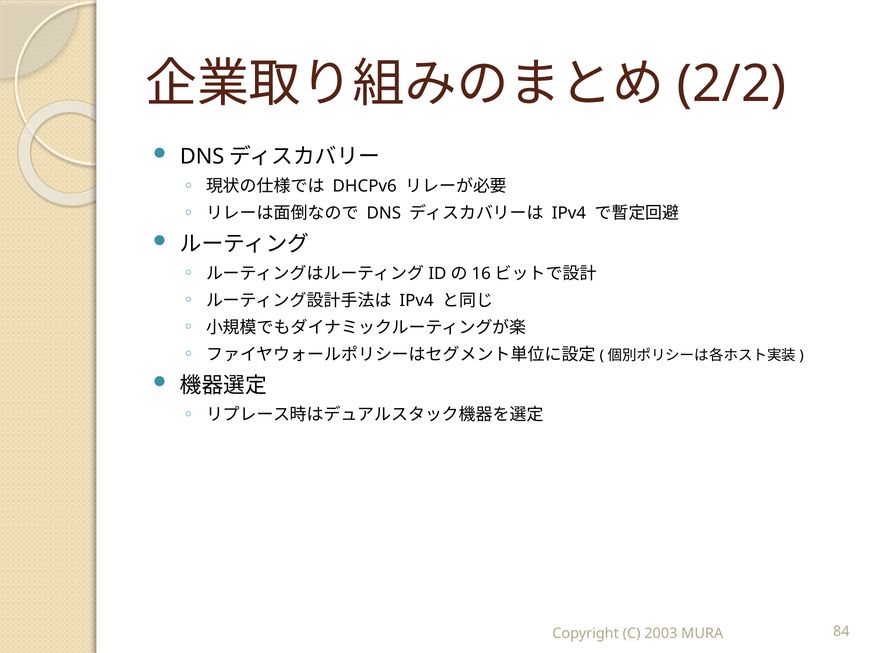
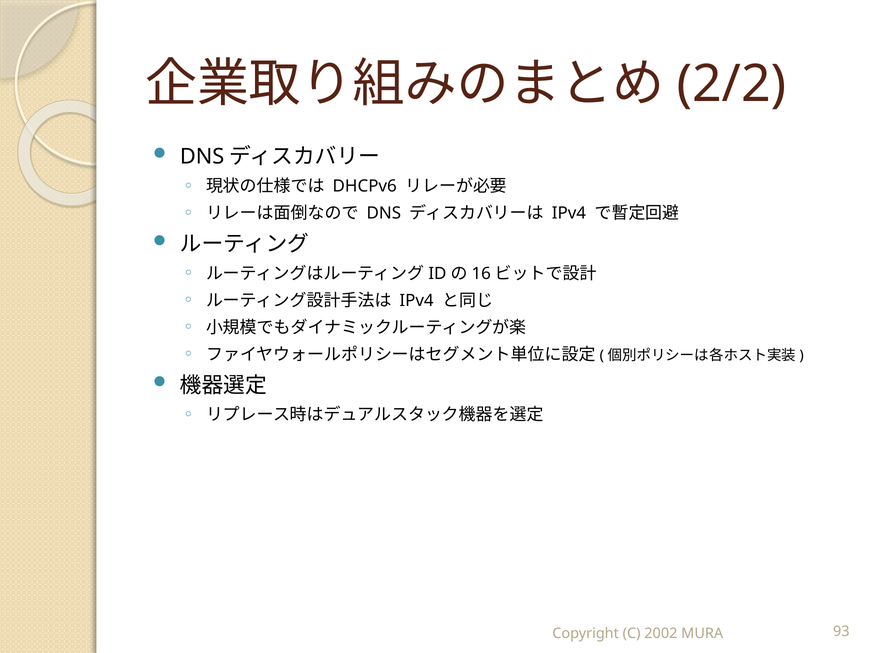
2003: 2003 -> 2002
84: 84 -> 93
